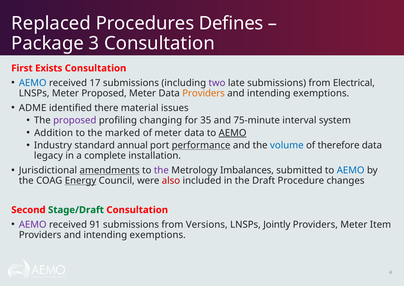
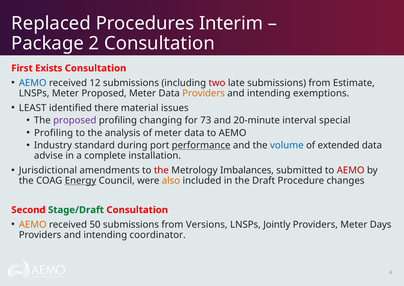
Defines: Defines -> Interim
3: 3 -> 2
17: 17 -> 12
two colour: purple -> red
Electrical: Electrical -> Estimate
ADME: ADME -> LEAST
35: 35 -> 73
75-minute: 75-minute -> 20-minute
system: system -> special
Addition at (54, 133): Addition -> Profiling
marked: marked -> analysis
AEMO at (233, 133) underline: present -> none
annual: annual -> during
therefore: therefore -> extended
legacy: legacy -> advise
amendments underline: present -> none
the at (161, 170) colour: purple -> red
AEMO at (351, 170) colour: blue -> red
also colour: red -> orange
AEMO at (33, 224) colour: purple -> orange
91: 91 -> 50
Item: Item -> Days
exemptions at (158, 235): exemptions -> coordinator
